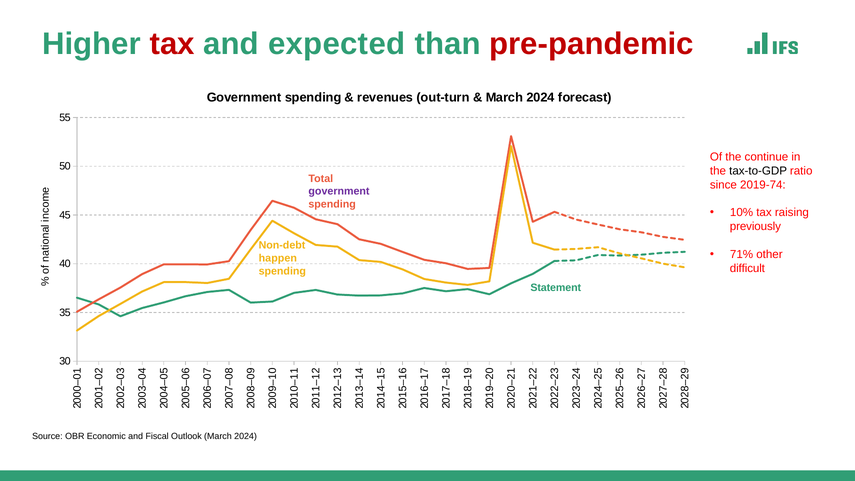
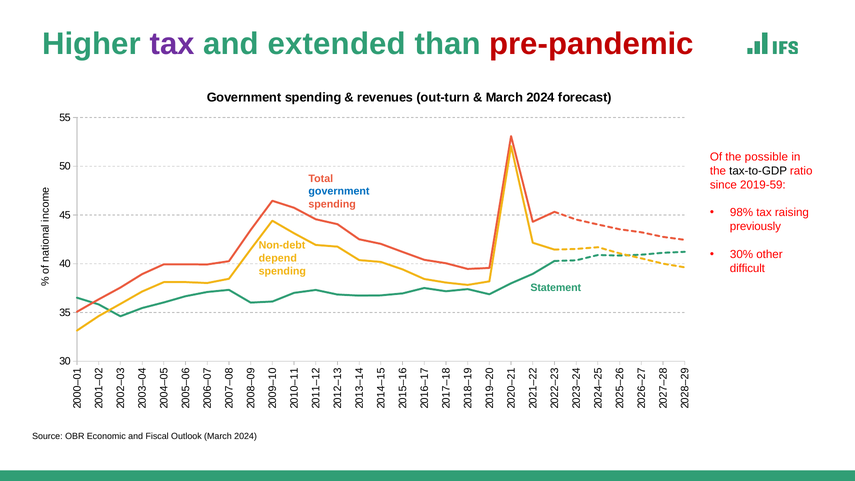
tax at (172, 44) colour: red -> purple
expected: expected -> extended
continue: continue -> possible
2019-74: 2019-74 -> 2019-59
government at (339, 191) colour: purple -> blue
10%: 10% -> 98%
71%: 71% -> 30%
happen: happen -> depend
